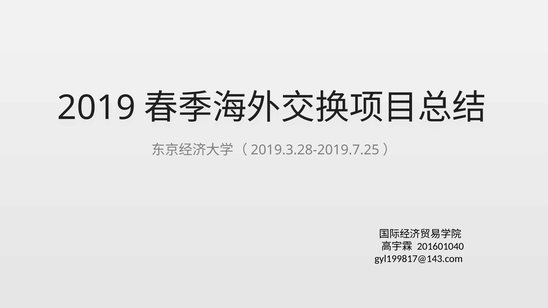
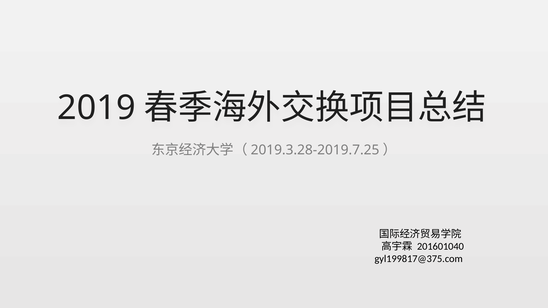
gyl199817@143.com: gyl199817@143.com -> gyl199817@375.com
